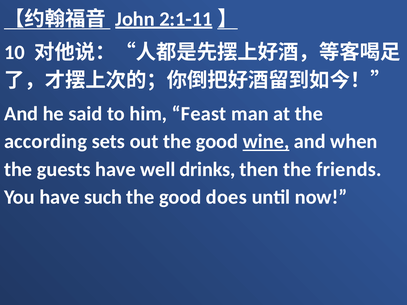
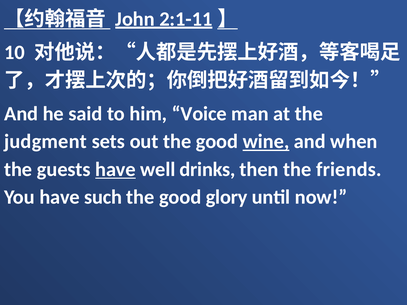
Feast: Feast -> Voice
according: according -> judgment
have at (115, 170) underline: none -> present
does: does -> glory
